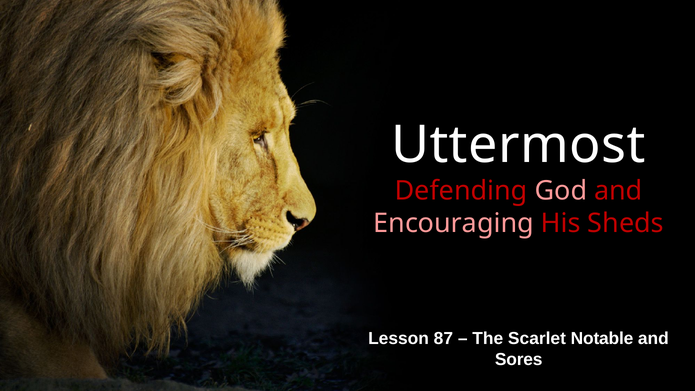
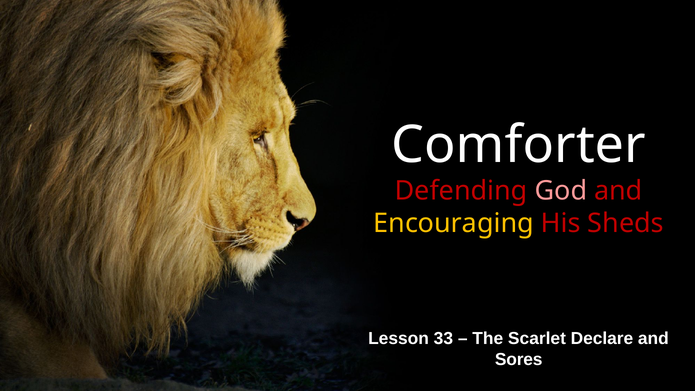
Uttermost: Uttermost -> Comforter
Encouraging colour: pink -> yellow
87: 87 -> 33
Notable: Notable -> Declare
